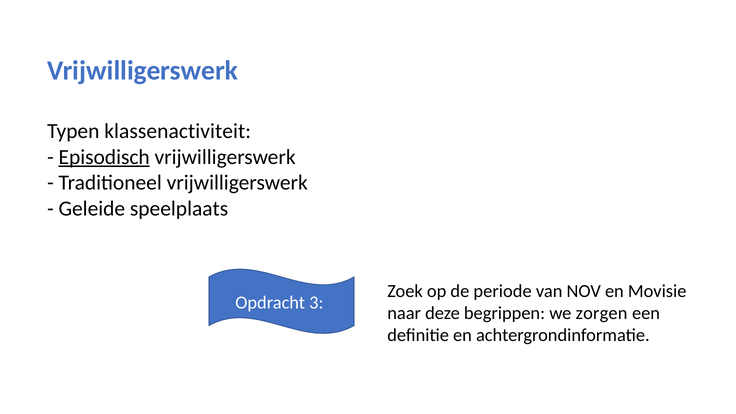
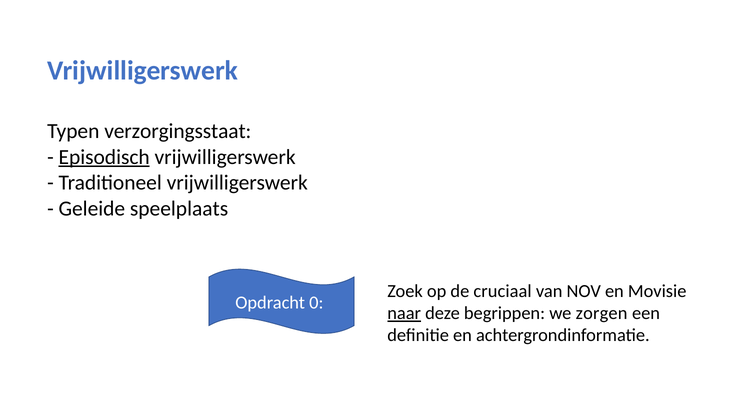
klassenactiviteit: klassenactiviteit -> verzorgingsstaat
periode: periode -> cruciaal
3: 3 -> 0
naar underline: none -> present
